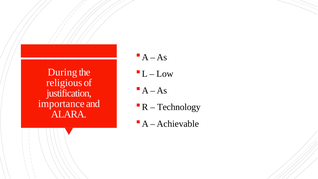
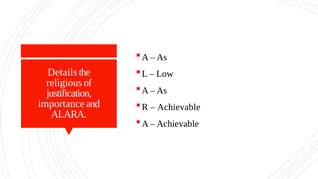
During: During -> Details
Technology at (179, 107): Technology -> Achievable
